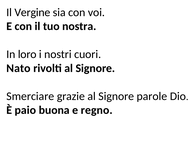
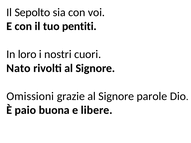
Vergine: Vergine -> Sepolto
nostra: nostra -> pentiti
Smerciare: Smerciare -> Omissioni
regno: regno -> libere
